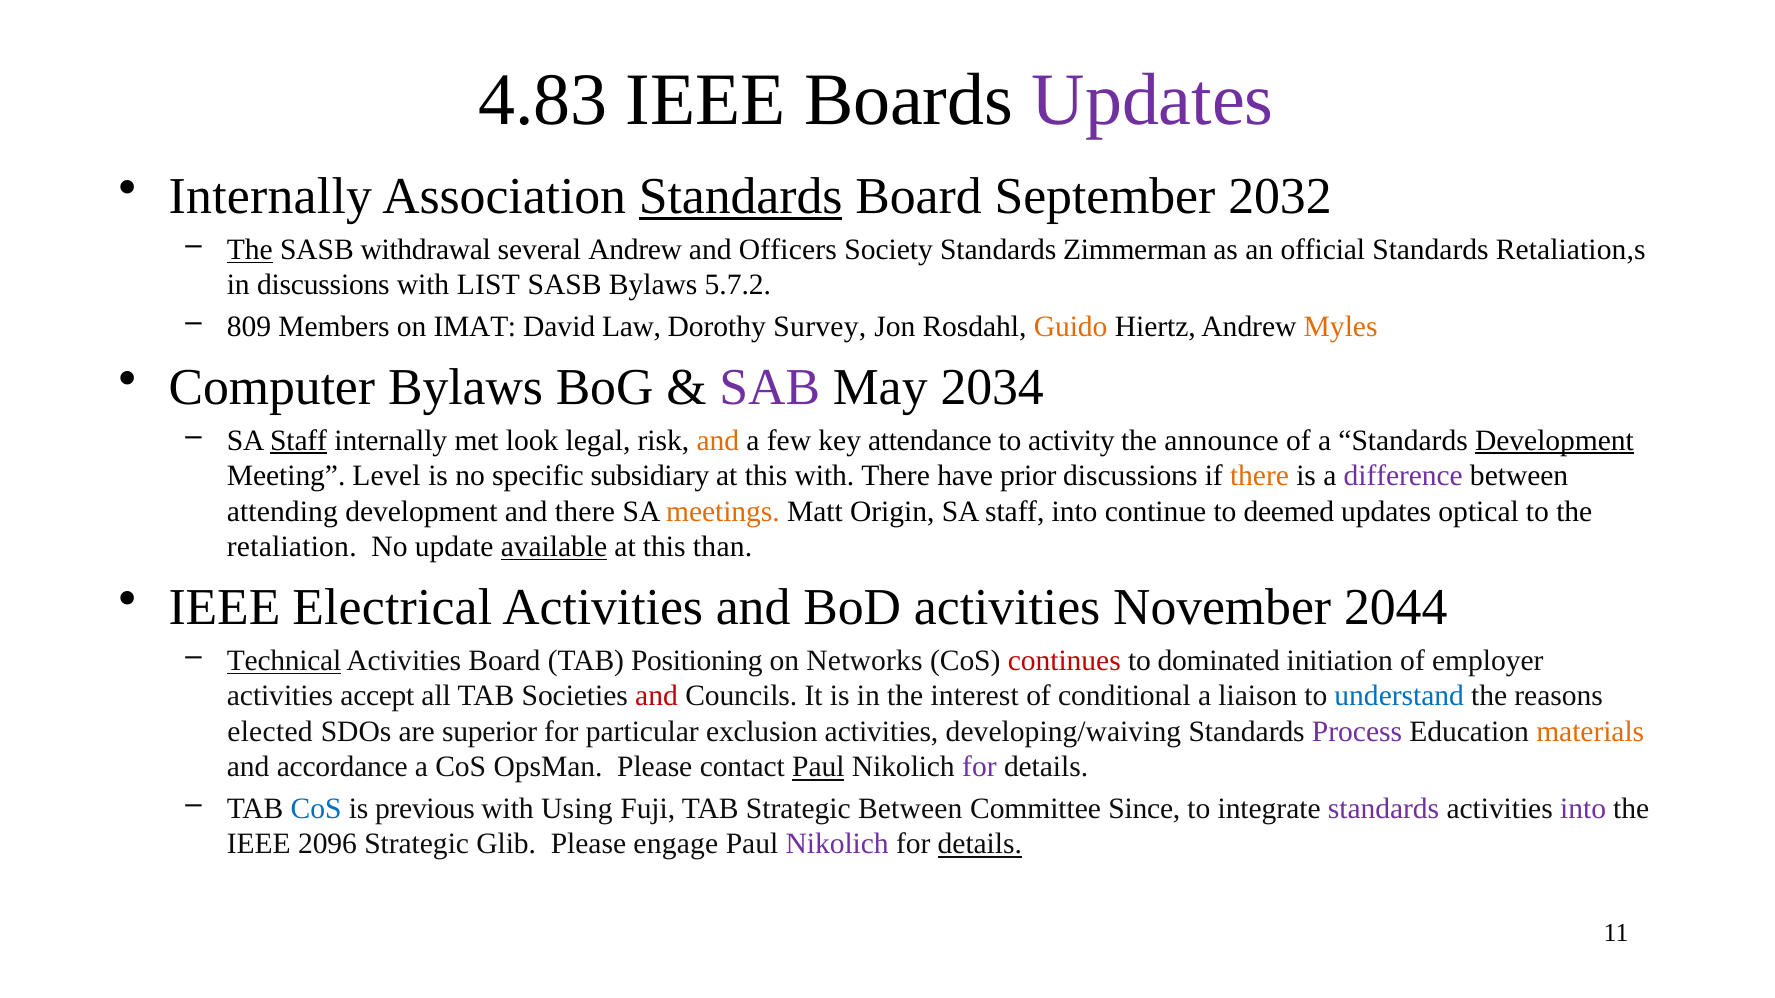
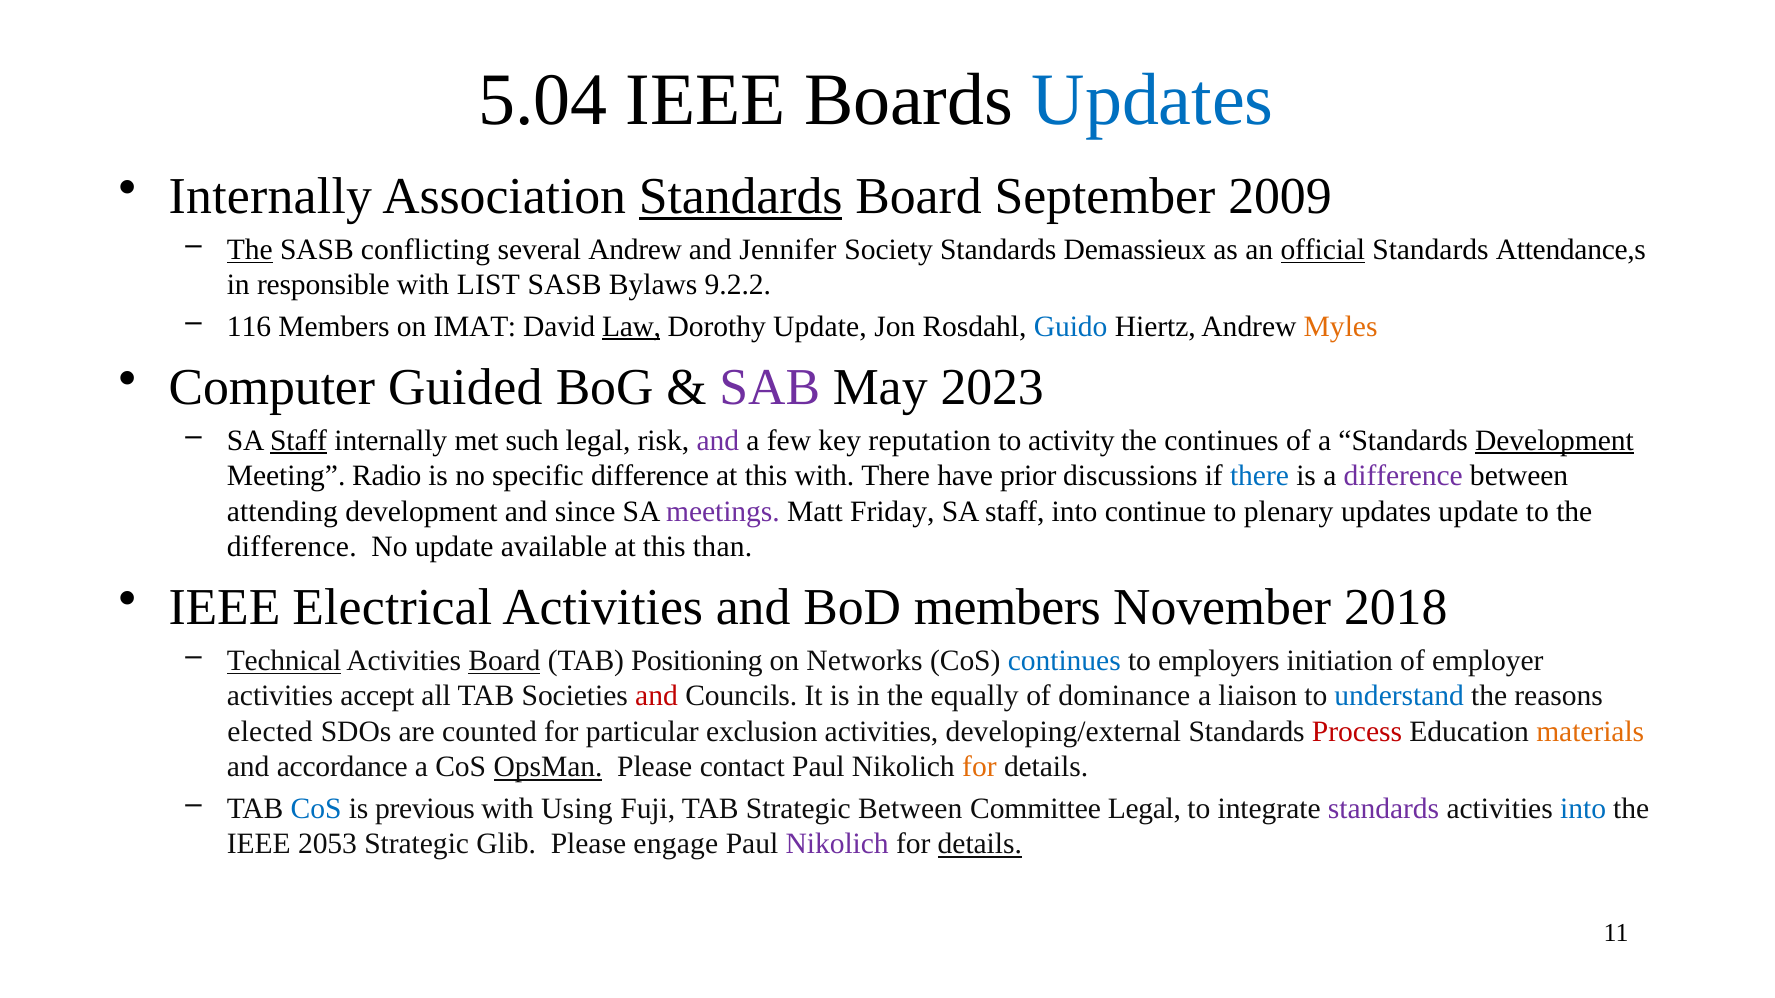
4.83: 4.83 -> 5.04
Updates at (1153, 100) colour: purple -> blue
2032: 2032 -> 2009
withdrawal: withdrawal -> conflicting
Officers: Officers -> Jennifer
Zimmerman: Zimmerman -> Demassieux
official underline: none -> present
Retaliation,s: Retaliation,s -> Attendance,s
in discussions: discussions -> responsible
5.7.2: 5.7.2 -> 9.2.2
809: 809 -> 116
Law underline: none -> present
Dorothy Survey: Survey -> Update
Guido colour: orange -> blue
Computer Bylaws: Bylaws -> Guided
2034: 2034 -> 2023
look: look -> such
and at (718, 441) colour: orange -> purple
attendance: attendance -> reputation
the announce: announce -> continues
Level: Level -> Radio
specific subsidiary: subsidiary -> difference
there at (1260, 476) colour: orange -> blue
and there: there -> since
meetings colour: orange -> purple
Origin: Origin -> Friday
deemed: deemed -> plenary
updates optical: optical -> update
retaliation at (292, 547): retaliation -> difference
available underline: present -> none
BoD activities: activities -> members
2044: 2044 -> 2018
Board at (504, 661) underline: none -> present
continues at (1064, 661) colour: red -> blue
dominated: dominated -> employers
interest: interest -> equally
conditional: conditional -> dominance
superior: superior -> counted
developing/waiving: developing/waiving -> developing/external
Process colour: purple -> red
OpsMan underline: none -> present
Paul at (818, 767) underline: present -> none
for at (979, 767) colour: purple -> orange
Committee Since: Since -> Legal
into at (1583, 809) colour: purple -> blue
2096: 2096 -> 2053
